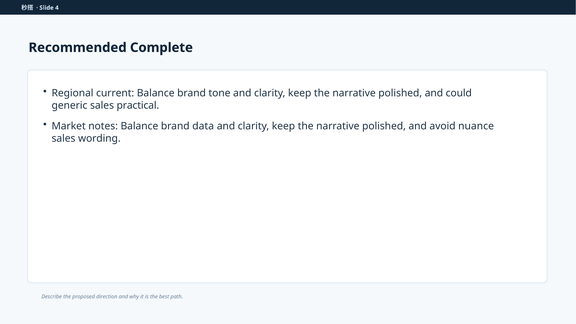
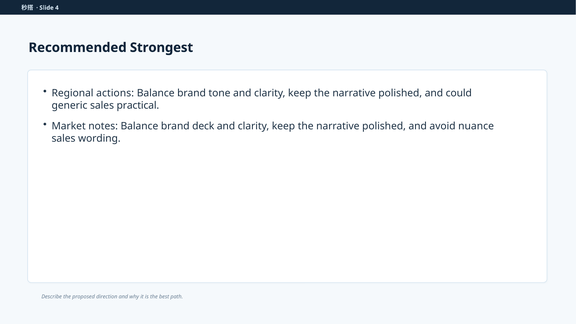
Complete: Complete -> Strongest
current: current -> actions
data: data -> deck
